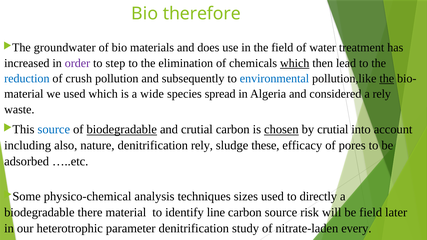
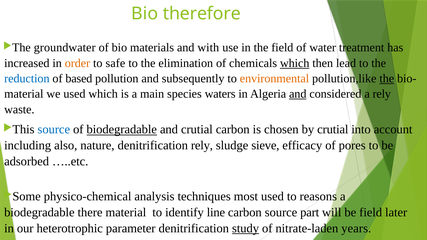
does: does -> with
order colour: purple -> orange
step: step -> safe
crush: crush -> based
environmental colour: blue -> orange
wide: wide -> main
spread: spread -> waters
and at (298, 94) underline: none -> present
chosen underline: present -> none
these: these -> sieve
sizes: sizes -> most
directly: directly -> reasons
risk: risk -> part
study underline: none -> present
every: every -> years
